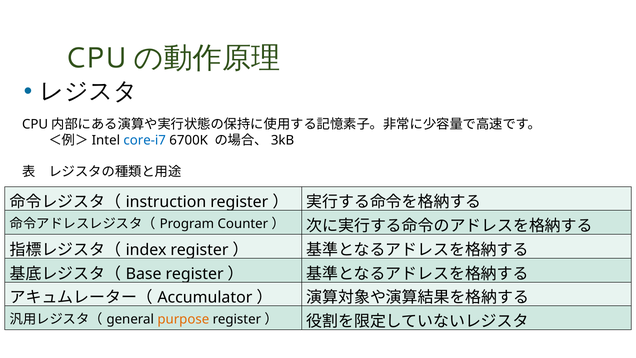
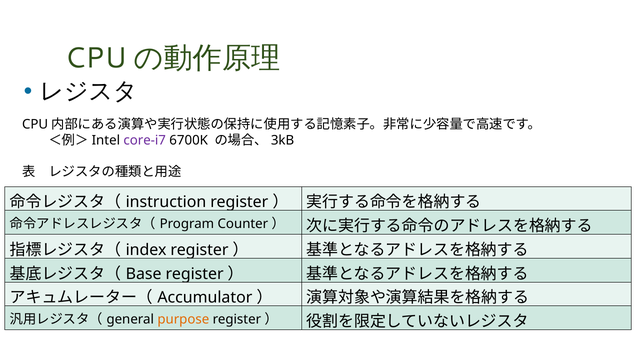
core-i7 colour: blue -> purple
